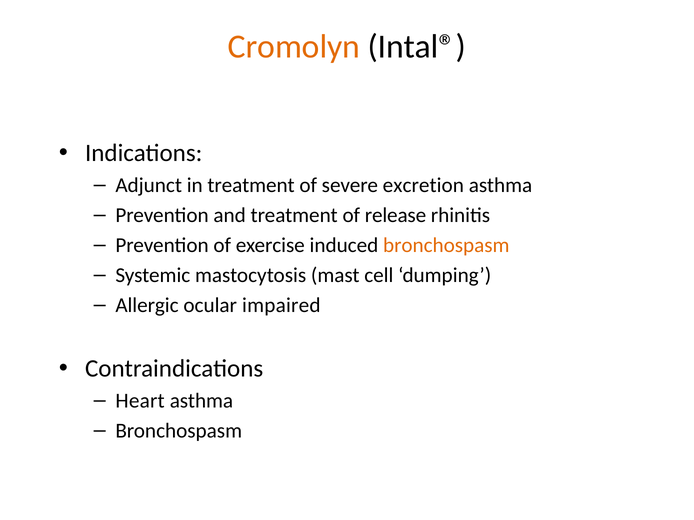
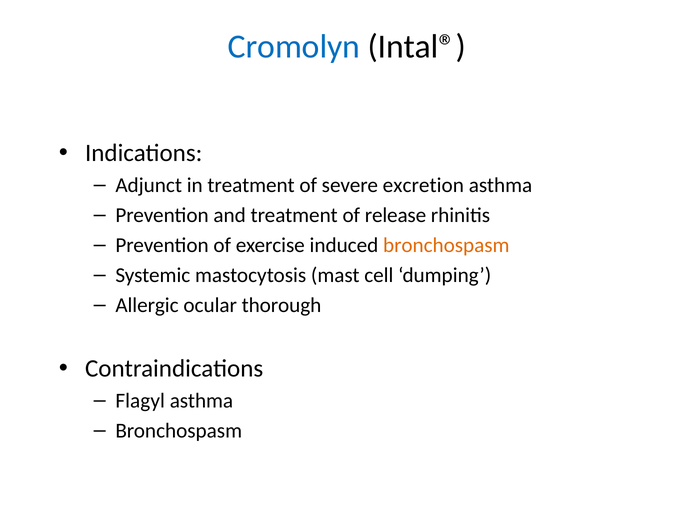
Cromolyn colour: orange -> blue
impaired: impaired -> thorough
Heart: Heart -> Flagyl
